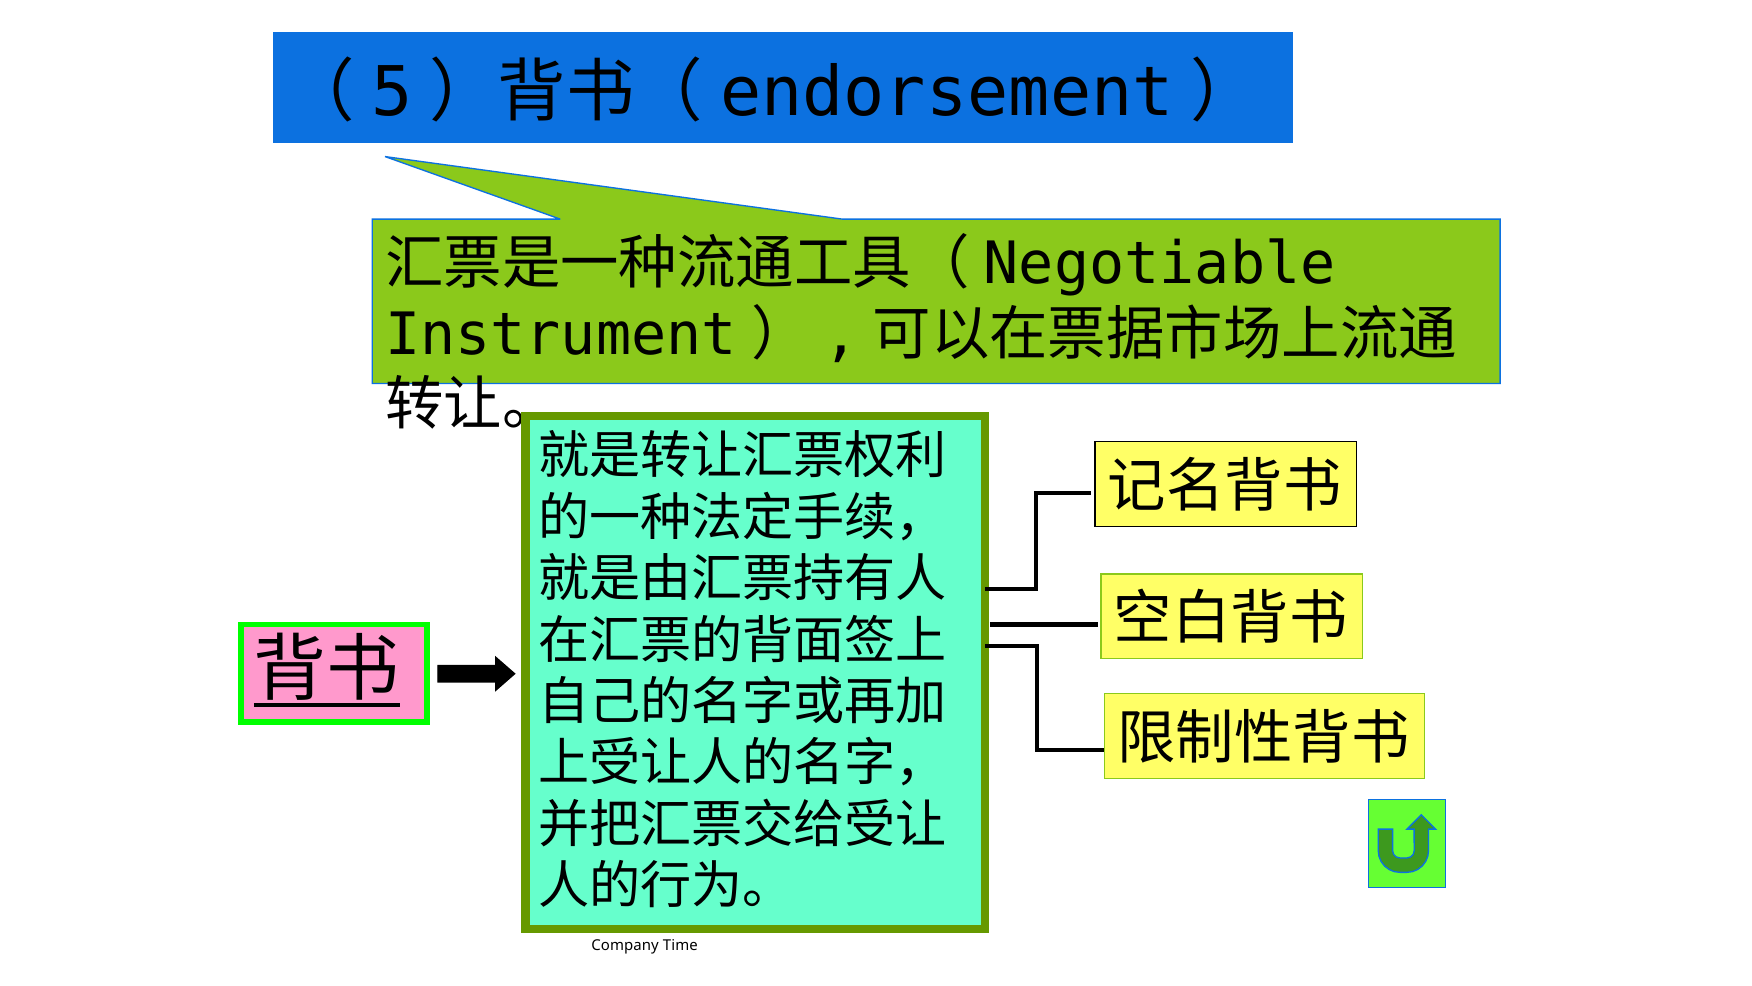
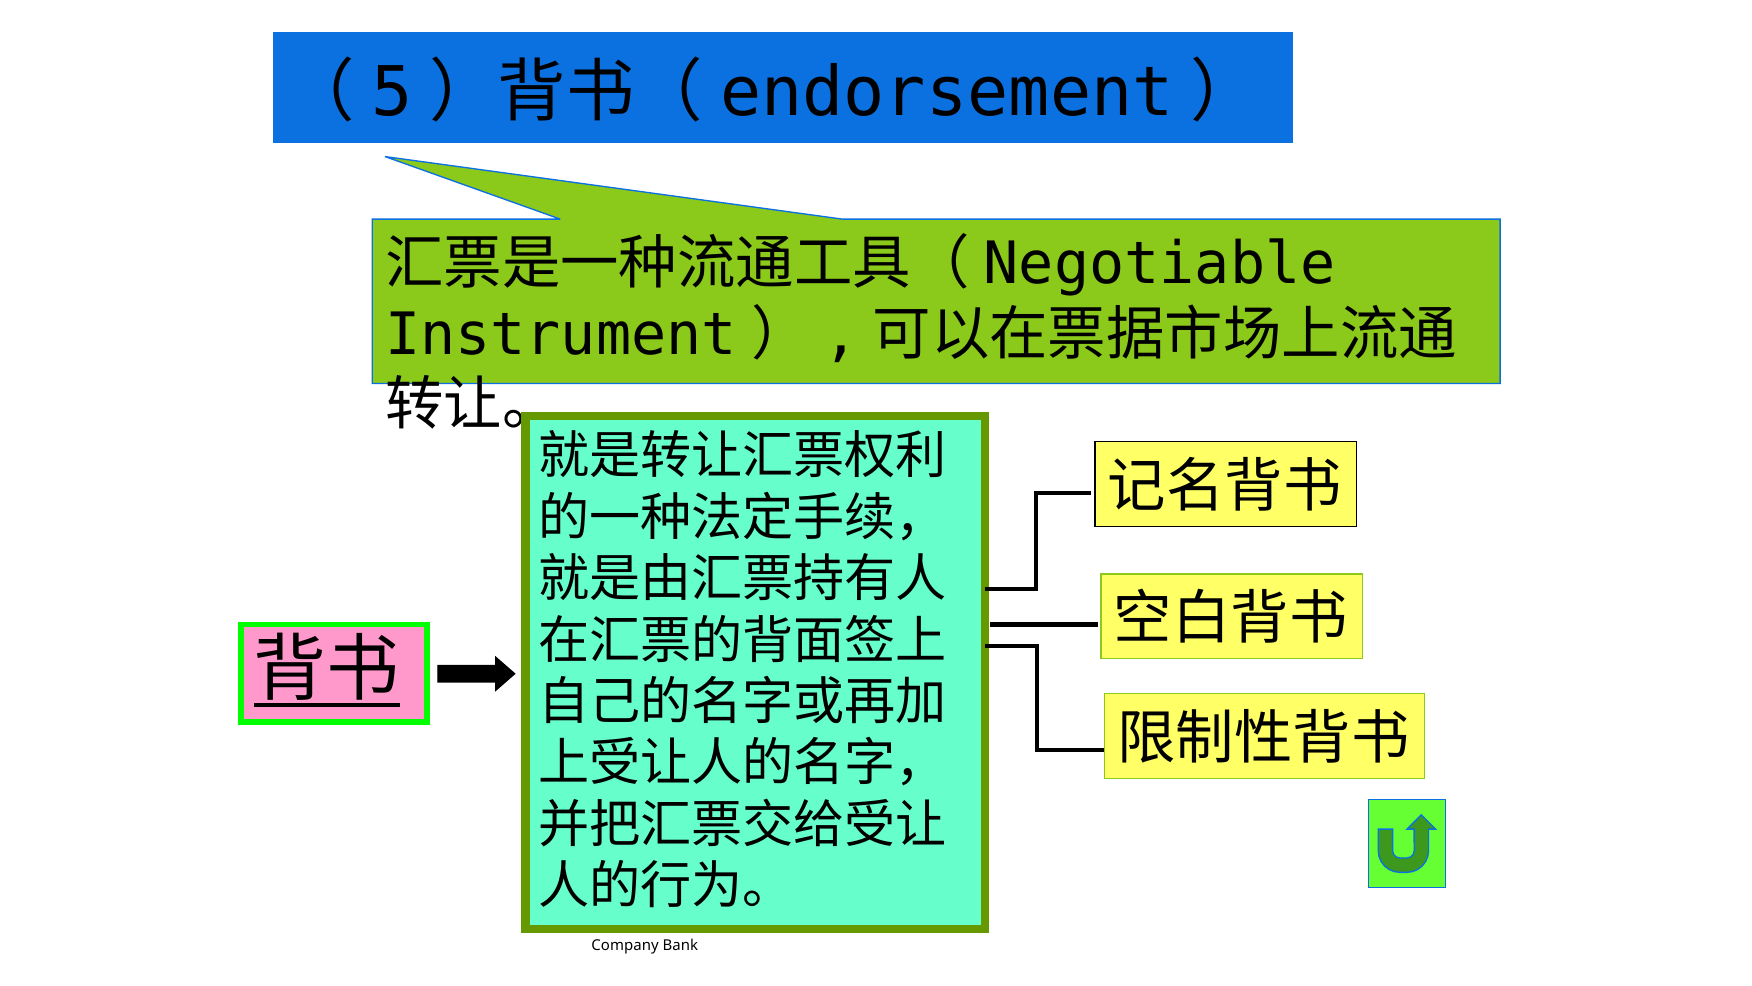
Time: Time -> Bank
